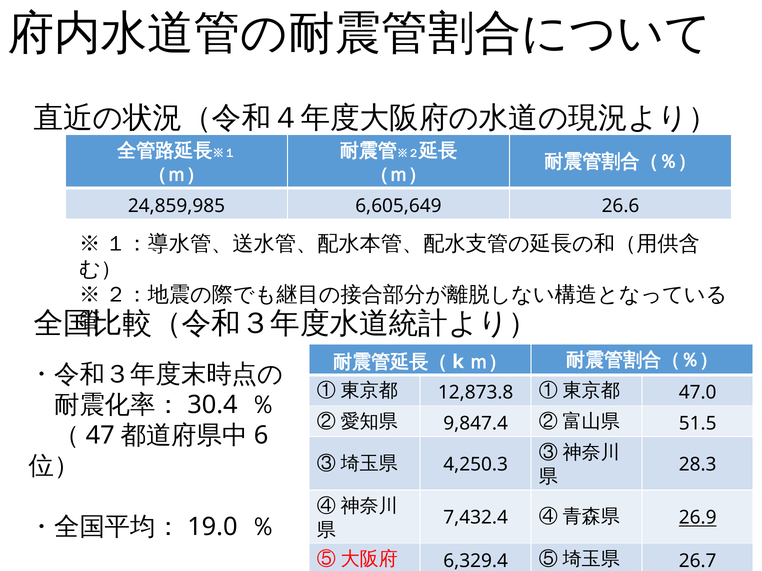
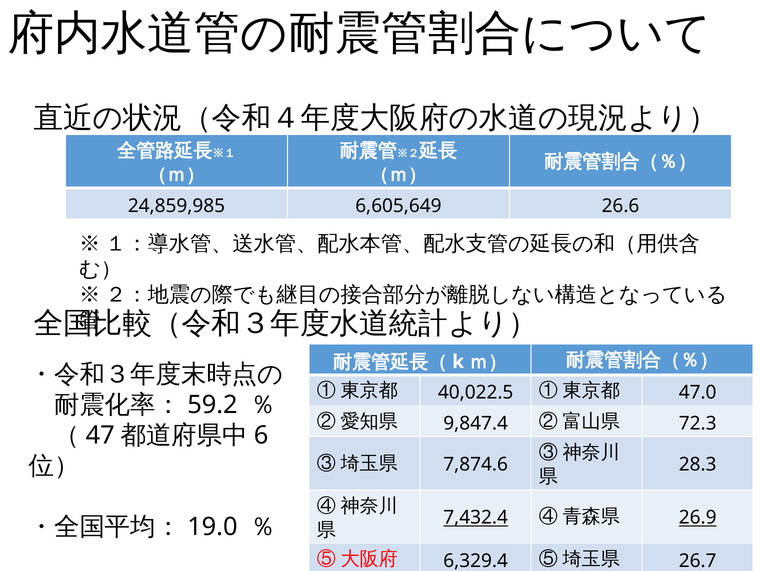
12,873.8: 12,873.8 -> 40,022.5
30.4: 30.4 -> 59.2
51.5: 51.5 -> 72.3
4,250.3: 4,250.3 -> 7,874.6
7,432.4 underline: none -> present
